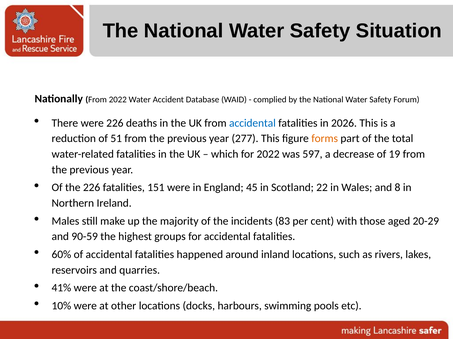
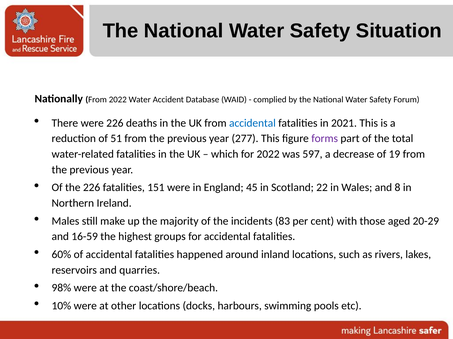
2026: 2026 -> 2021
forms colour: orange -> purple
90-59: 90-59 -> 16-59
41%: 41% -> 98%
